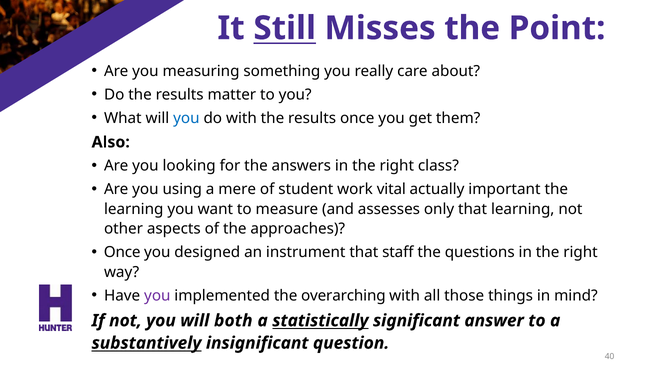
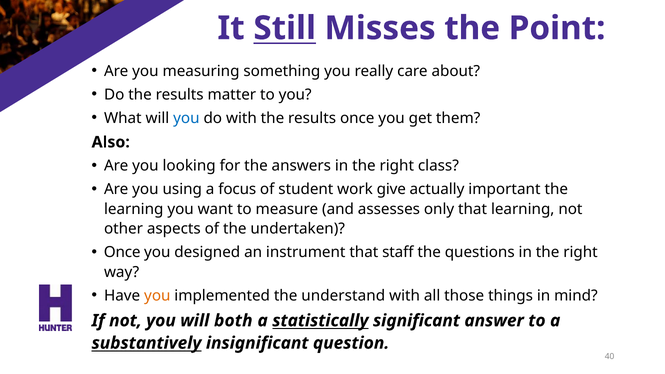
mere: mere -> focus
vital: vital -> give
approaches: approaches -> undertaken
you at (157, 296) colour: purple -> orange
overarching: overarching -> understand
